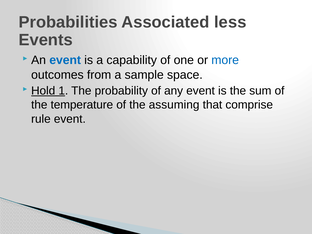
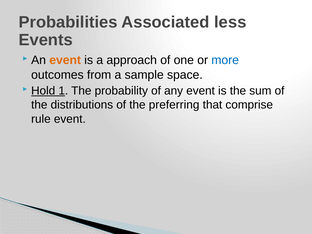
event at (65, 60) colour: blue -> orange
capability: capability -> approach
temperature: temperature -> distributions
assuming: assuming -> preferring
